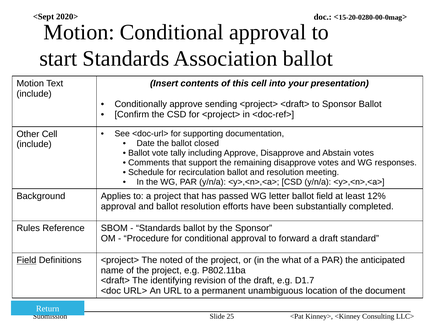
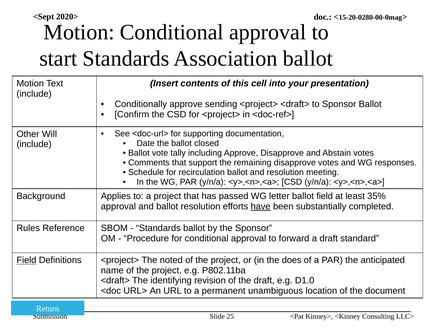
Other Cell: Cell -> Will
12%: 12% -> 35%
have underline: none -> present
what: what -> does
D1.7: D1.7 -> D1.0
